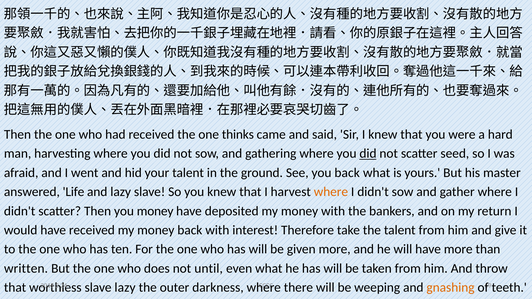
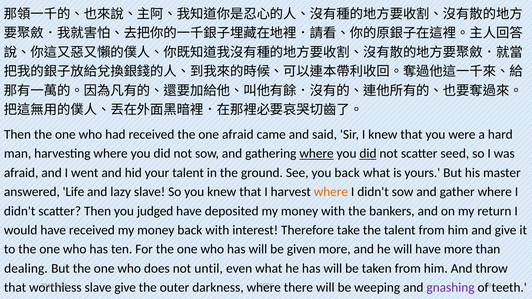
one thinks: thinks -> afraid
where at (317, 154) underline: none -> present
you money: money -> judged
written: written -> dealing
slave lazy: lazy -> give
gnashing colour: orange -> purple
